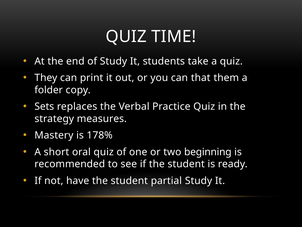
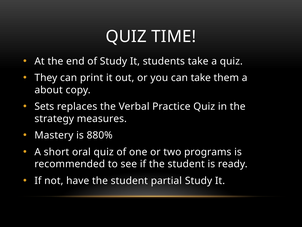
can that: that -> take
folder: folder -> about
178%: 178% -> 880%
beginning: beginning -> programs
